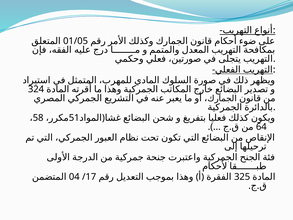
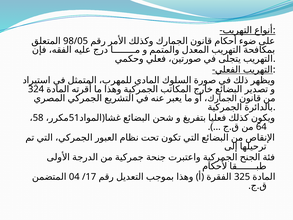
01/05: 01/05 -> 98/05
